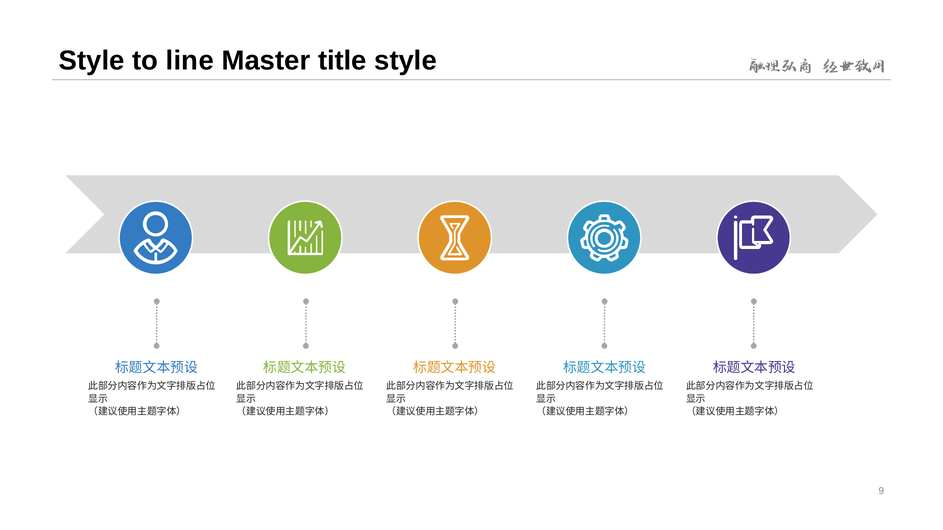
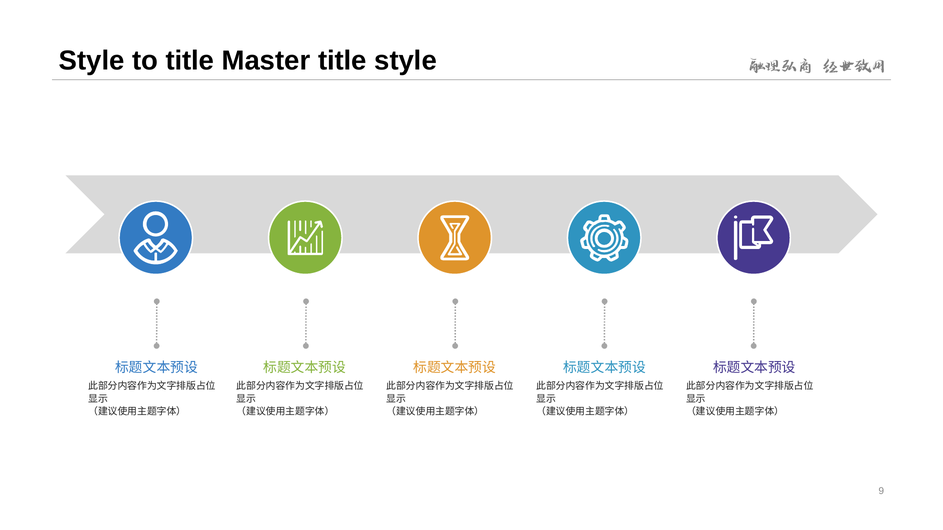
to line: line -> title
